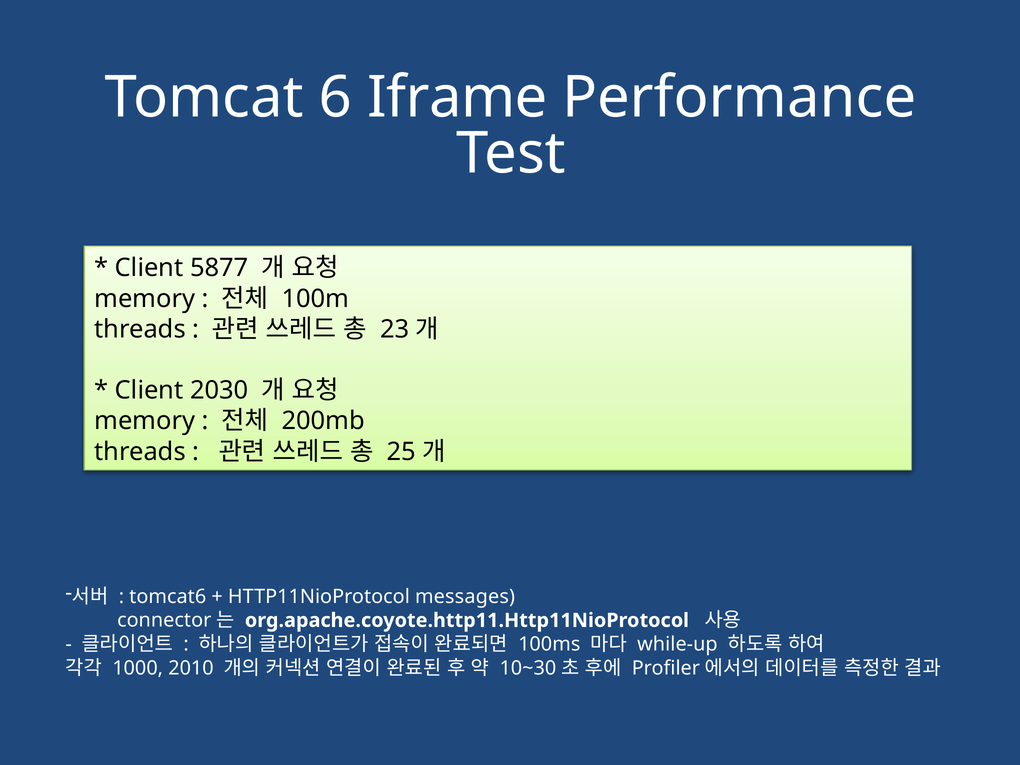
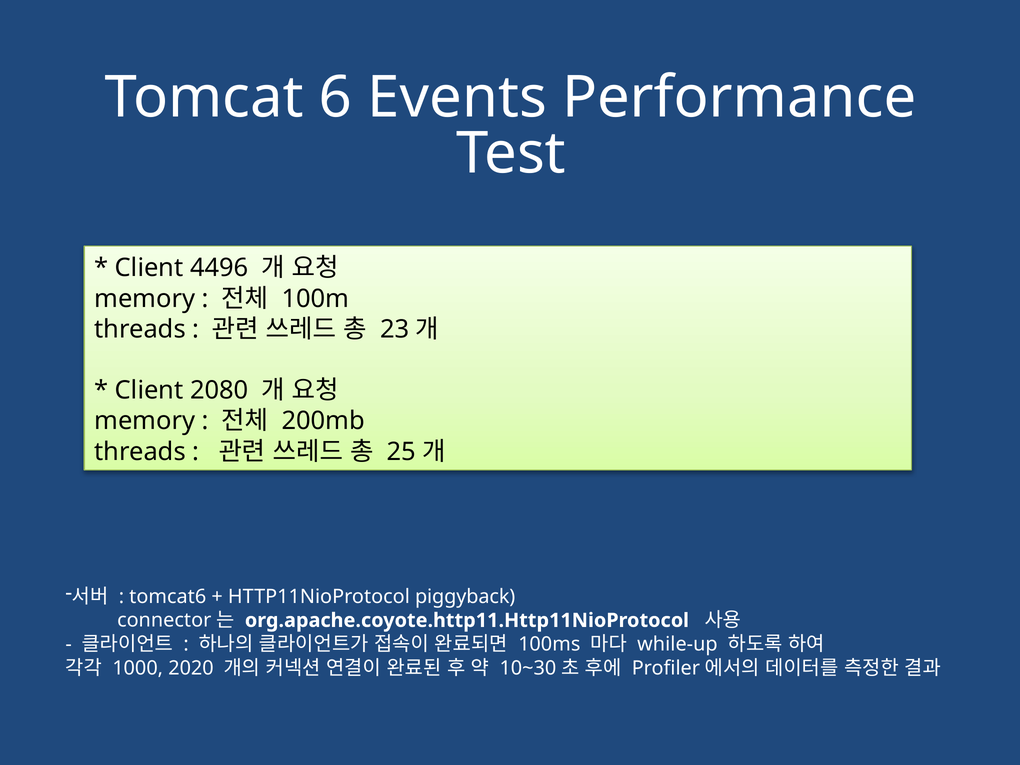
Iframe: Iframe -> Events
5877: 5877 -> 4496
2030: 2030 -> 2080
messages: messages -> piggyback
2010: 2010 -> 2020
